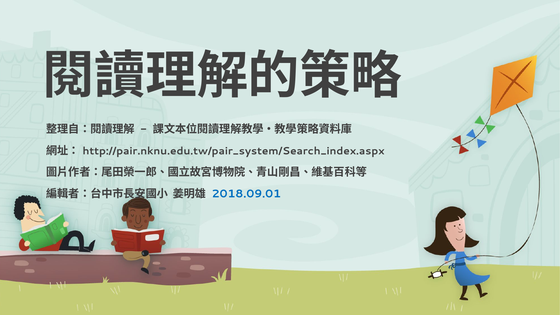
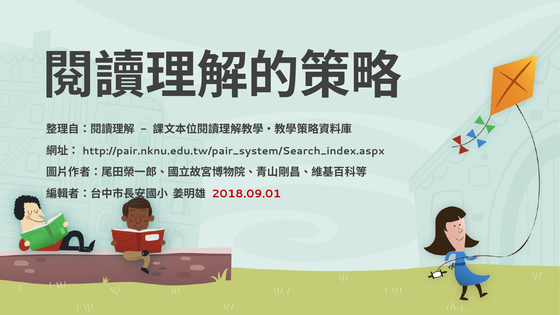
2018.09.01 colour: blue -> red
